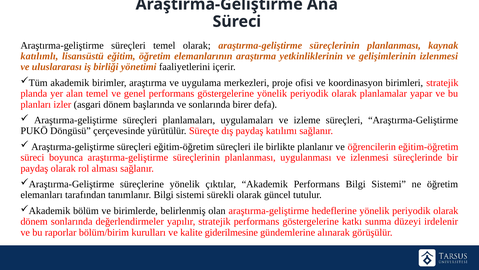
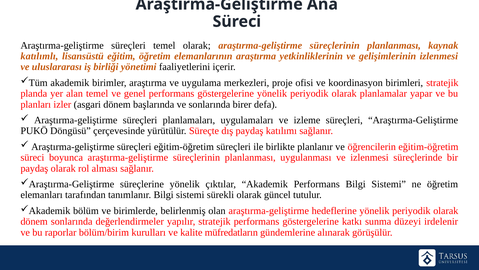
giderilmesine: giderilmesine -> müfredatların
